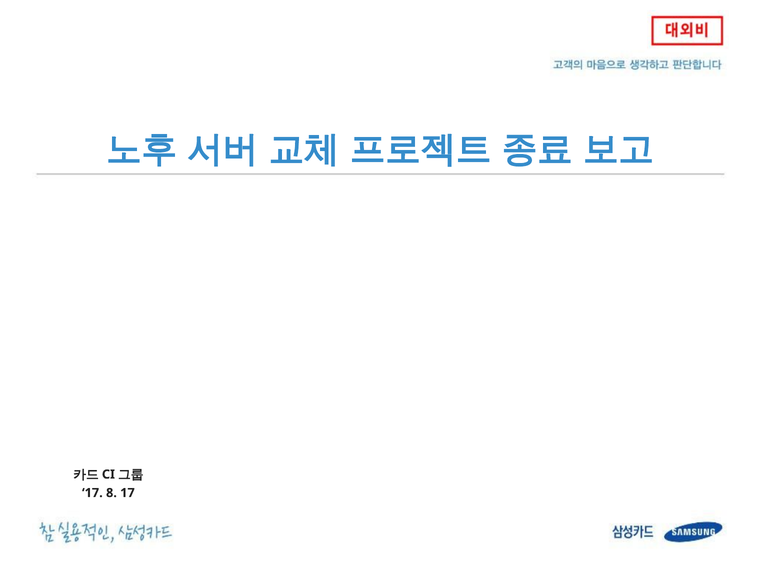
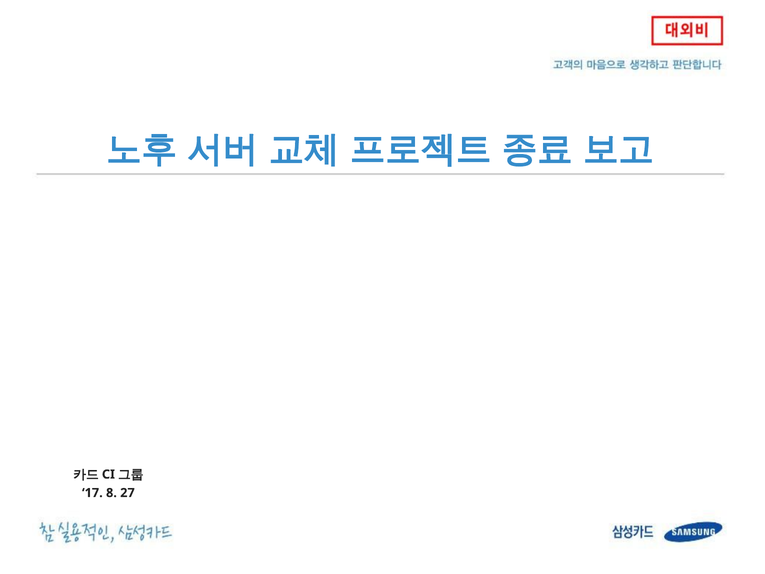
8 17: 17 -> 27
